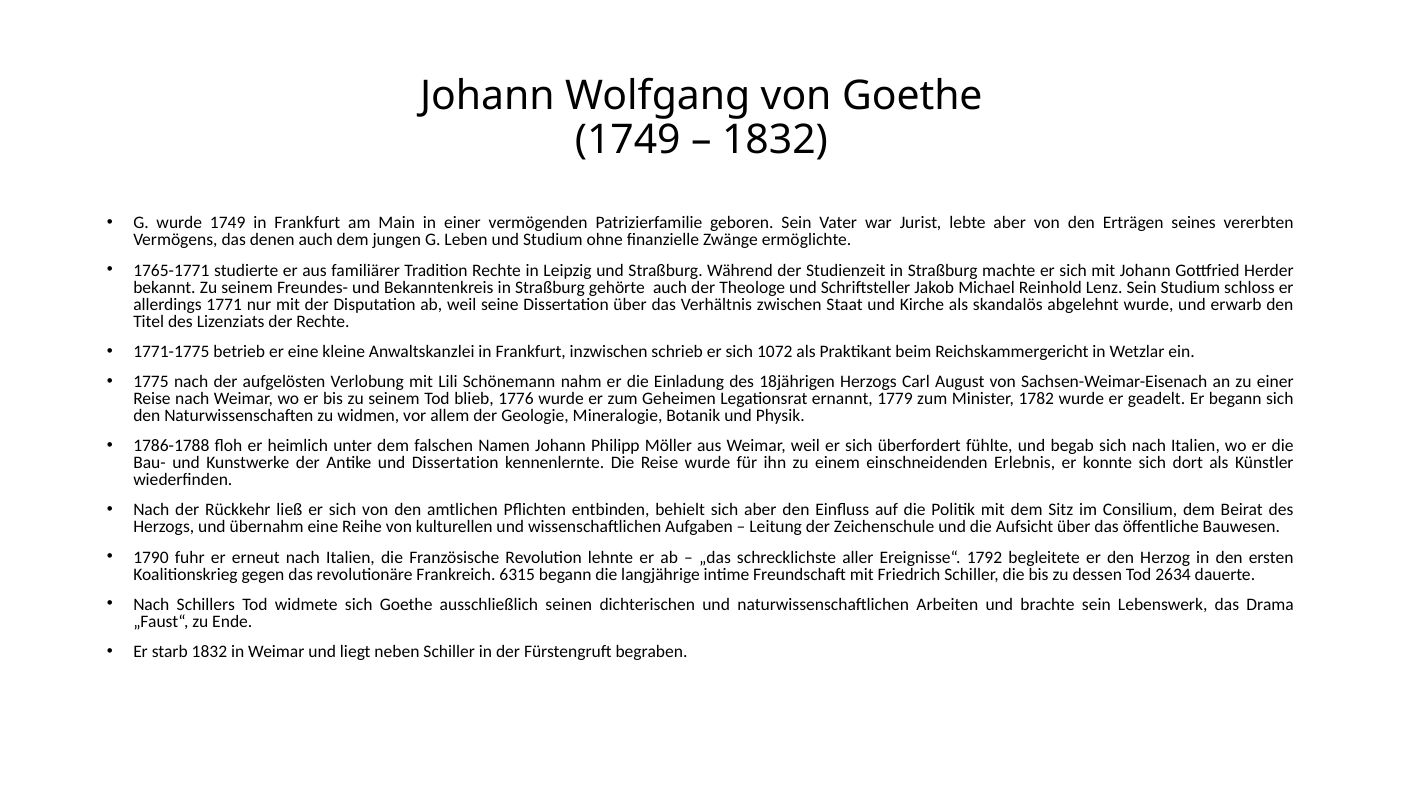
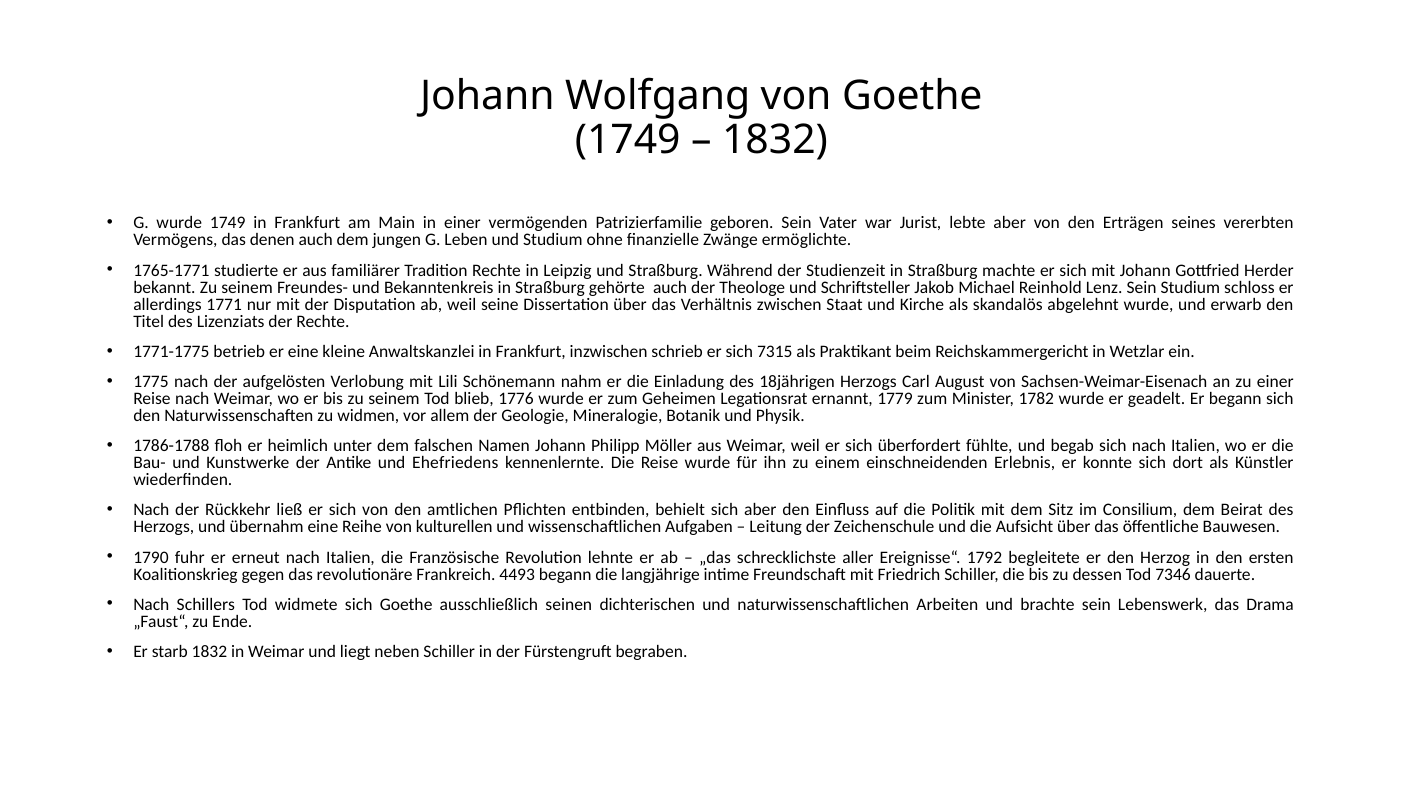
1072: 1072 -> 7315
und Dissertation: Dissertation -> Ehefriedens
6315: 6315 -> 4493
2634: 2634 -> 7346
